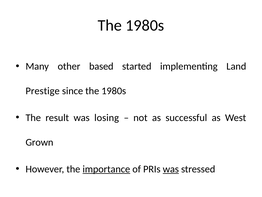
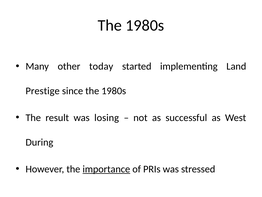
based: based -> today
Grown: Grown -> During
was at (171, 169) underline: present -> none
